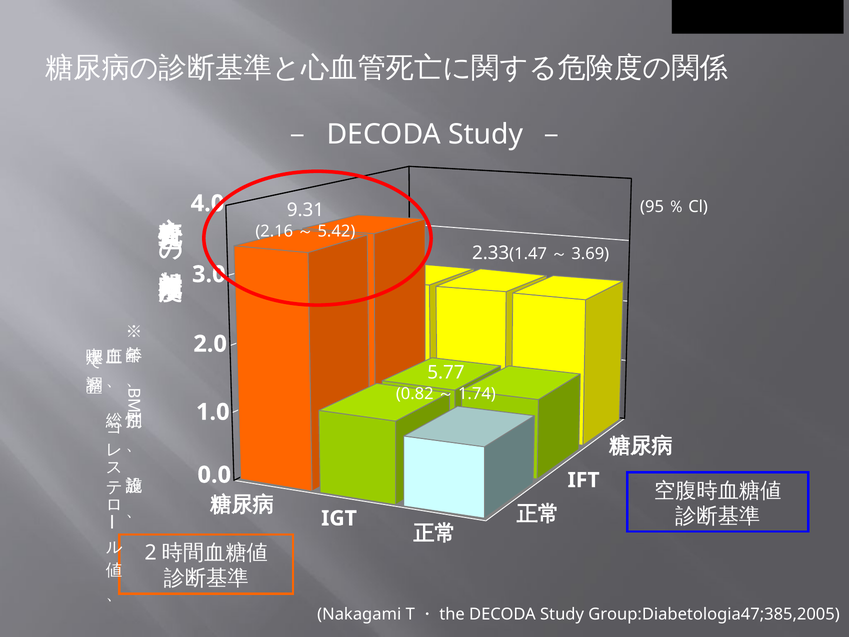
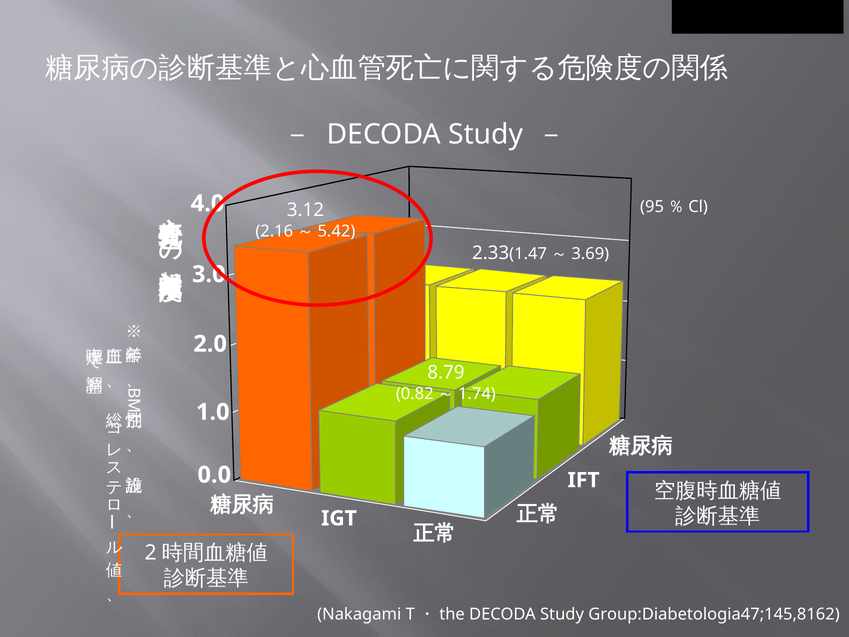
9.31: 9.31 -> 3.12
5.77: 5.77 -> 8.79
Group:Diabetologia47;385,2005: Group:Diabetologia47;385,2005 -> Group:Diabetologia47;145,8162
